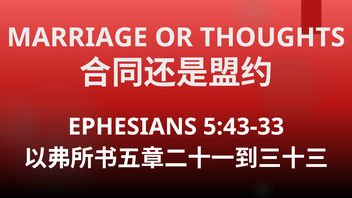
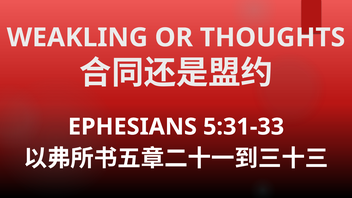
MARRIAGE: MARRIAGE -> WEAKLING
5:43-33: 5:43-33 -> 5:31-33
